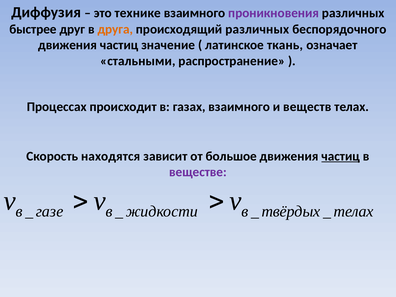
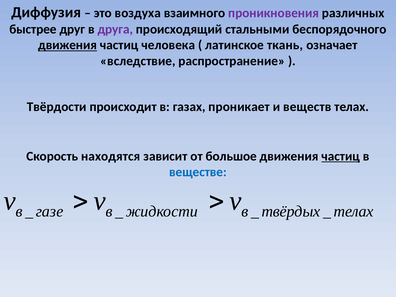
технике: технике -> воздуха
друга colour: orange -> purple
происходящий различных: различных -> стальными
движения at (68, 45) underline: none -> present
значение: значение -> человека
стальными: стальными -> вследствие
Процессах: Процессах -> Твёрдости
газах взаимного: взаимного -> проникает
веществе colour: purple -> blue
